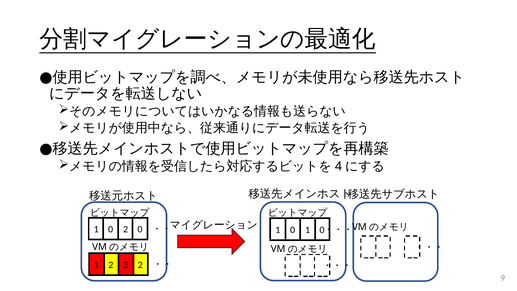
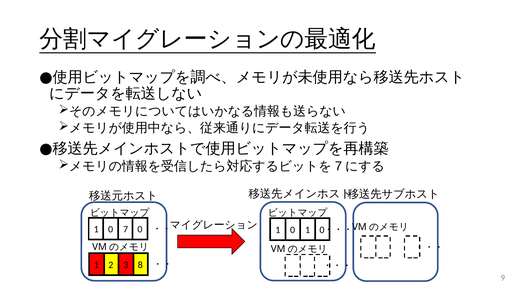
4 at (338, 166): 4 -> 7
0 2: 2 -> 7
2 2: 2 -> 8
